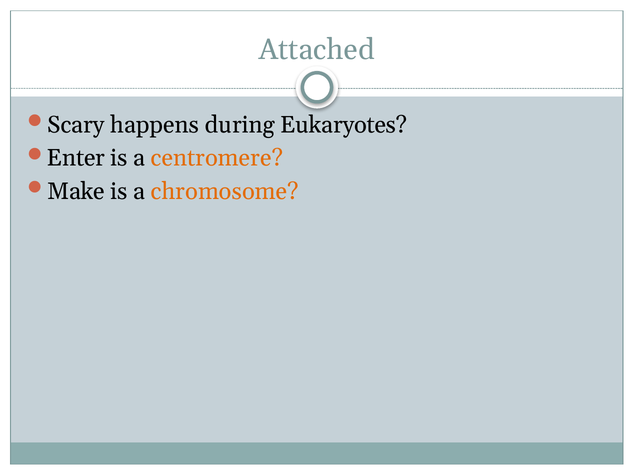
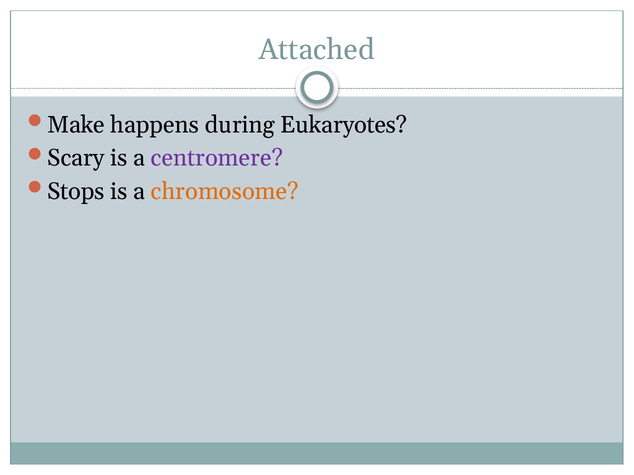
Scary: Scary -> Make
Enter: Enter -> Scary
centromere colour: orange -> purple
Make: Make -> Stops
